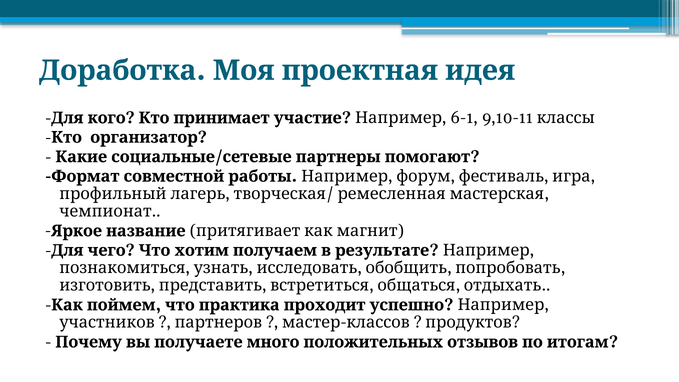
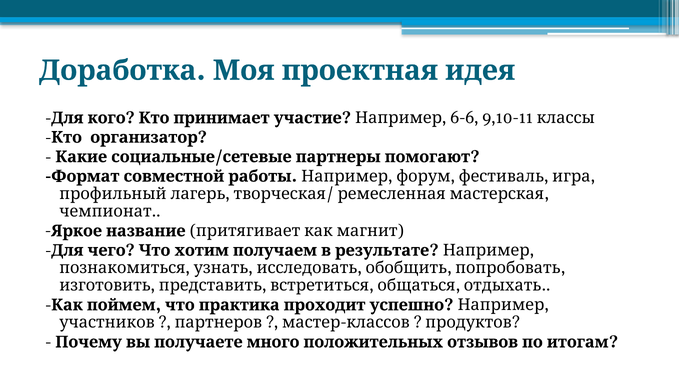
6-1: 6-1 -> 6-6
